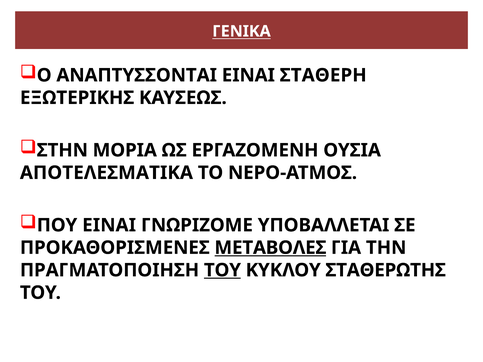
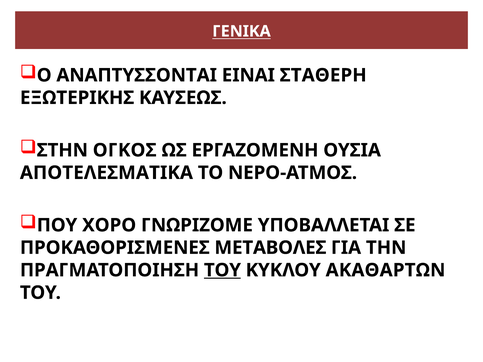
ΜΟΡΙΑ: ΜΟΡΙΑ -> ΟΓΚΟΣ
ΠΟΥ ΕΙΝΑΙ: ΕΙΝΑΙ -> ΧΟΡΟ
ΜΕΤΑΒΟΛΕΣ underline: present -> none
ΣΤΑΘΕΡΩΤΗΣ: ΣΤΑΘΕΡΩΤΗΣ -> ΑΚΑΘΑΡΤΩΝ
